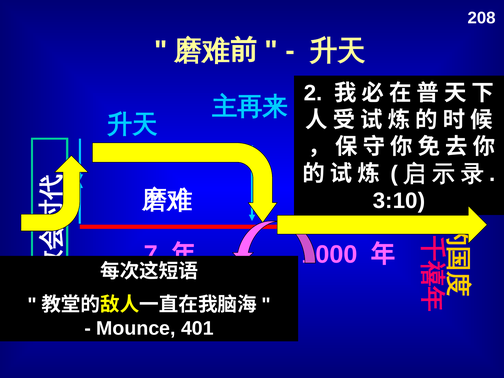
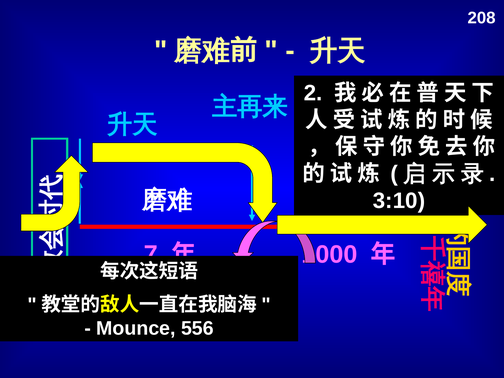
401: 401 -> 556
